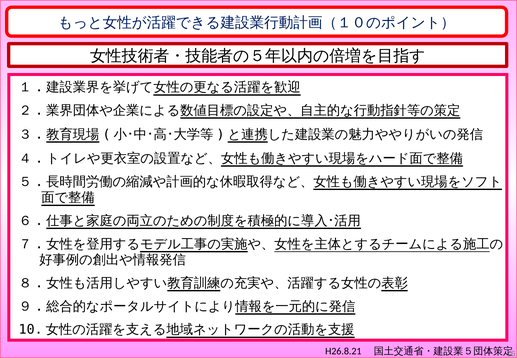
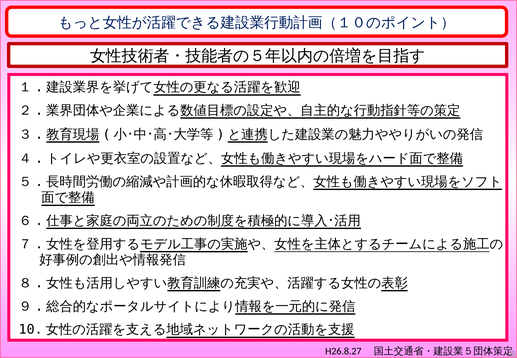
H26.8.21: H26.8.21 -> H26.8.27
